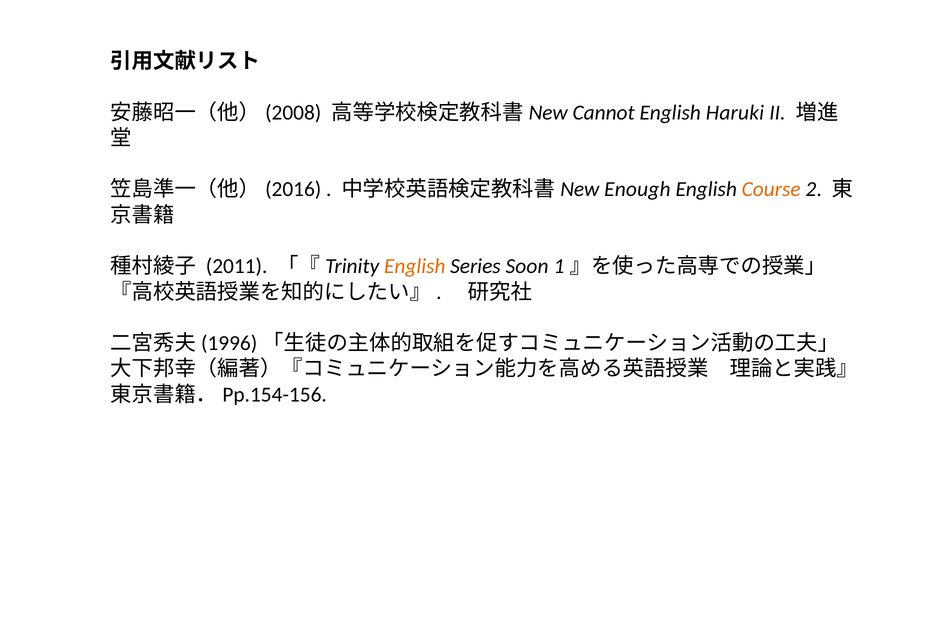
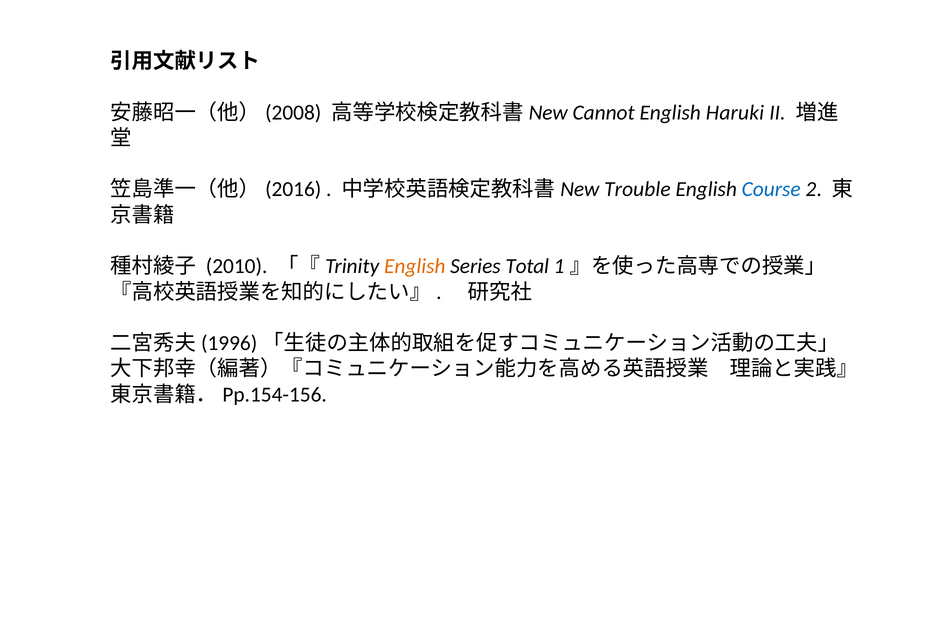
Enough: Enough -> Trouble
Course colour: orange -> blue
2011: 2011 -> 2010
Soon: Soon -> Total
